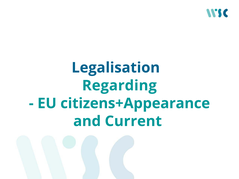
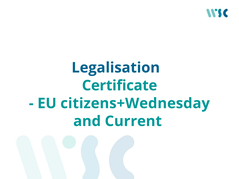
Regarding: Regarding -> Certificate
citizens+Appearance: citizens+Appearance -> citizens+Wednesday
